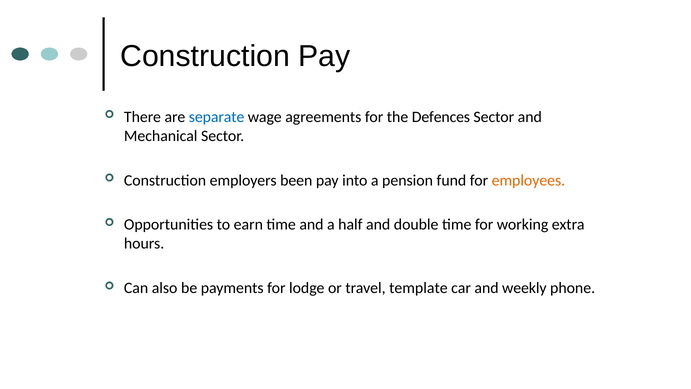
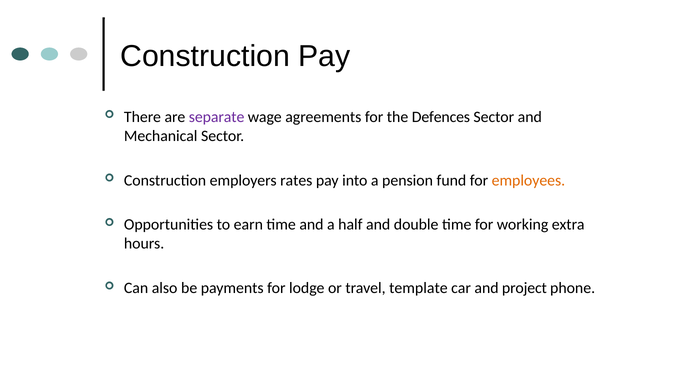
separate colour: blue -> purple
been: been -> rates
weekly: weekly -> project
